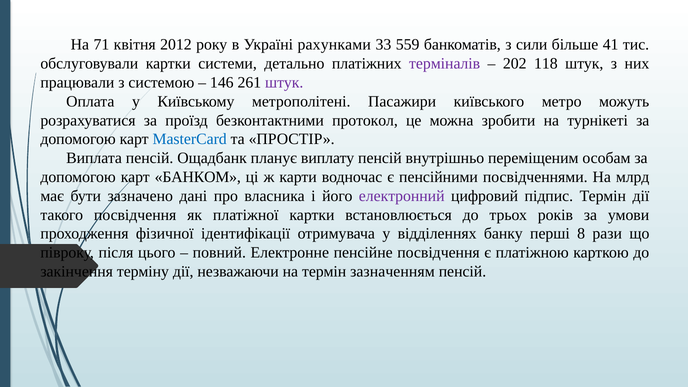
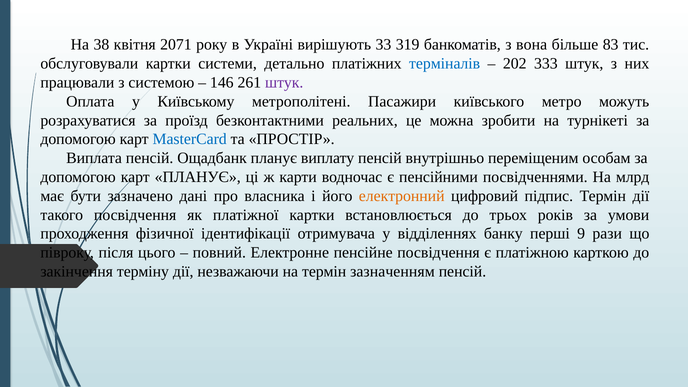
71: 71 -> 38
2012: 2012 -> 2071
рахунками: рахунками -> вирішують
559: 559 -> 319
сили: сили -> вона
41: 41 -> 83
терміналів colour: purple -> blue
118: 118 -> 333
протокол: протокол -> реальних
карт БАНКОМ: БАНКОМ -> ПЛАНУЄ
електронний colour: purple -> orange
8: 8 -> 9
